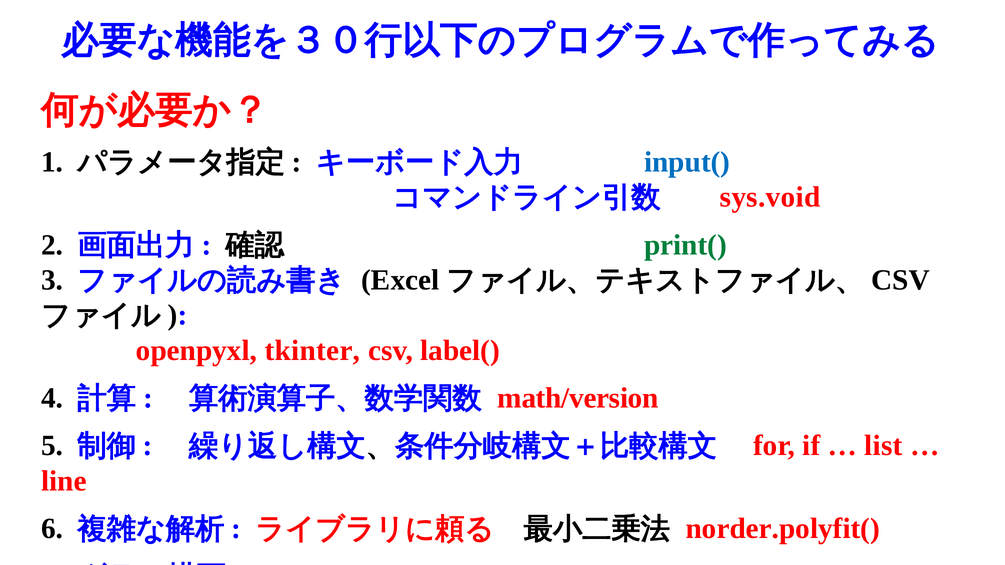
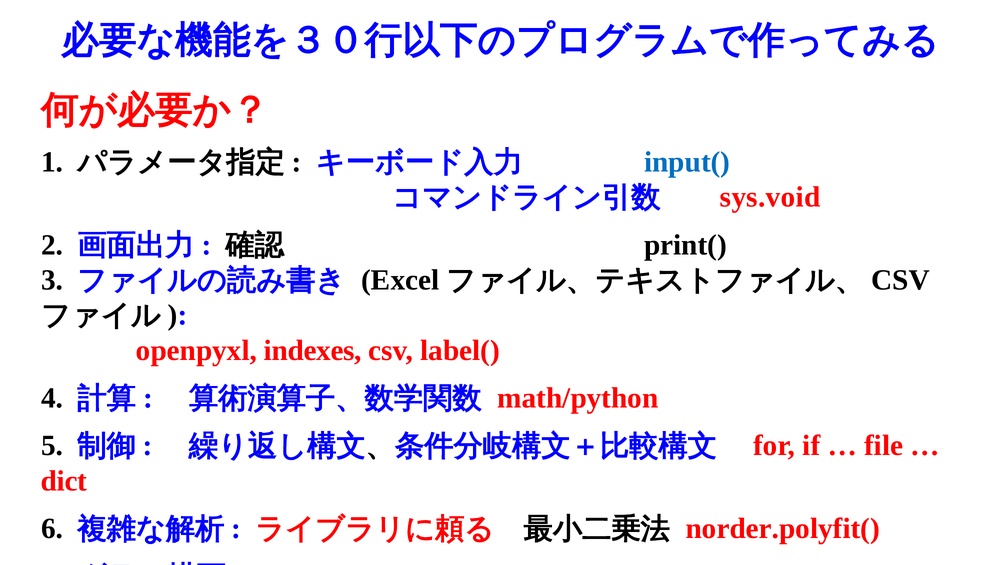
print( colour: green -> black
tkinter: tkinter -> indexes
math/version: math/version -> math/python
list: list -> file
line: line -> dict
